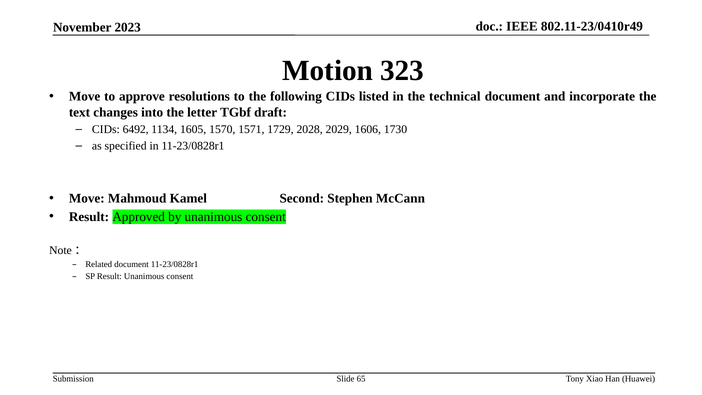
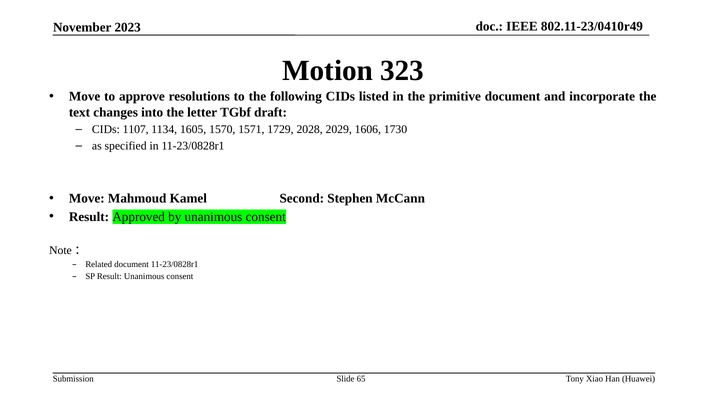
technical: technical -> primitive
6492: 6492 -> 1107
